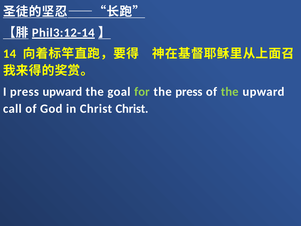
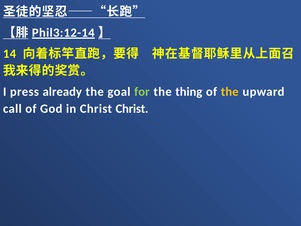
press upward: upward -> already
the press: press -> thing
the at (230, 92) colour: light green -> yellow
